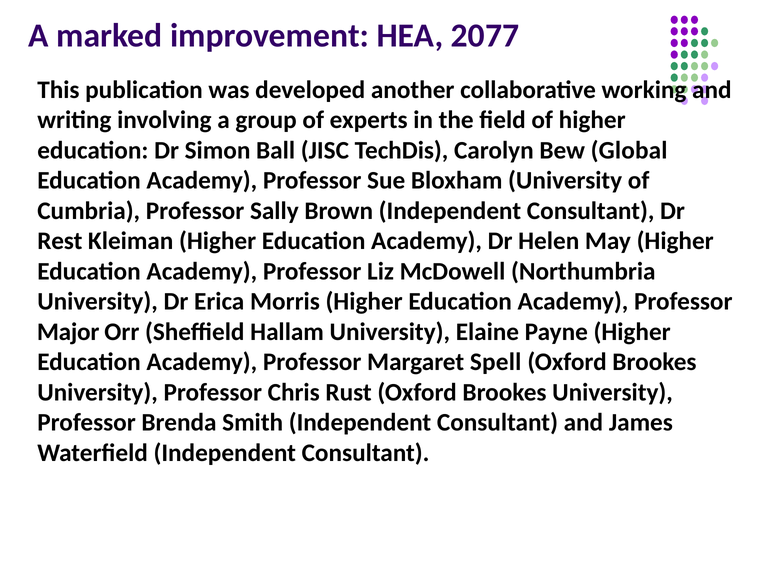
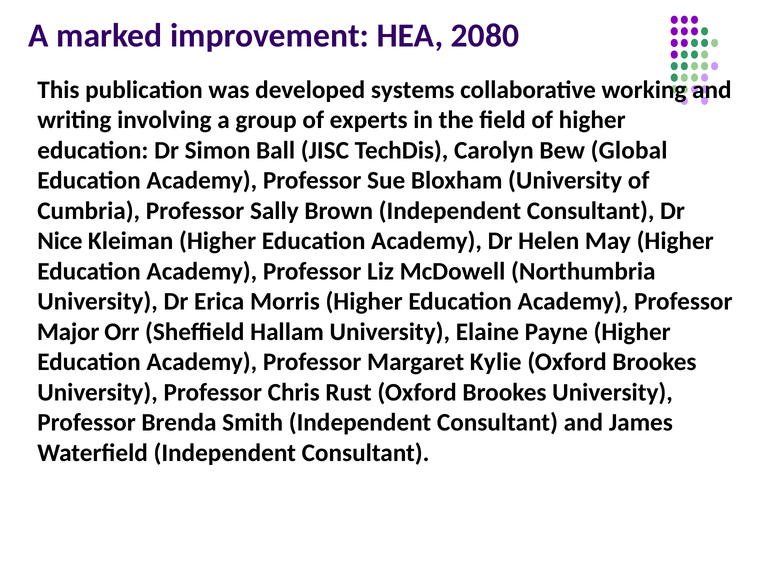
2077: 2077 -> 2080
another: another -> systems
Rest: Rest -> Nice
Spell: Spell -> Kylie
